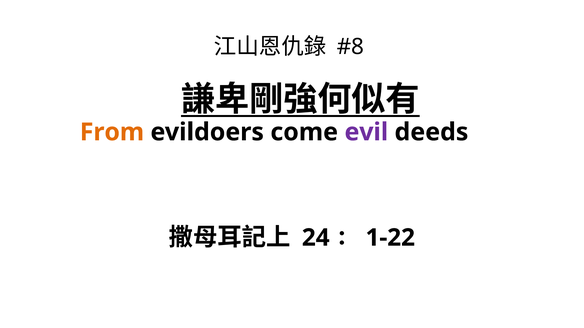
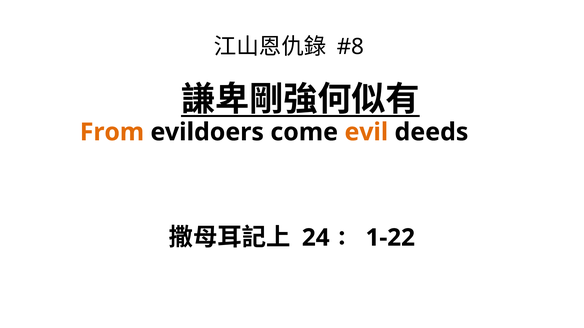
evil colour: purple -> orange
